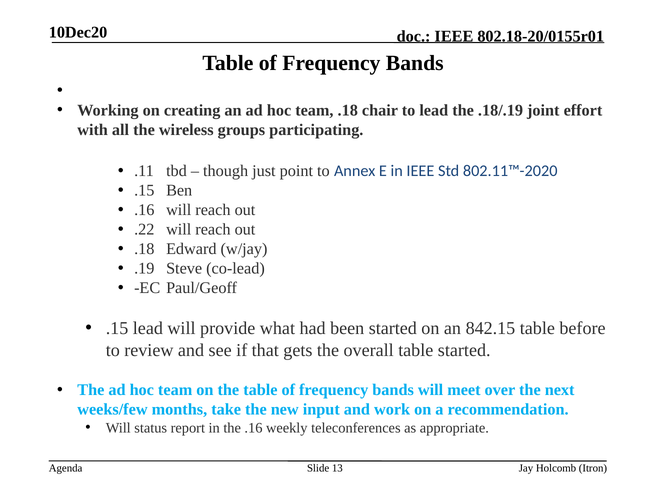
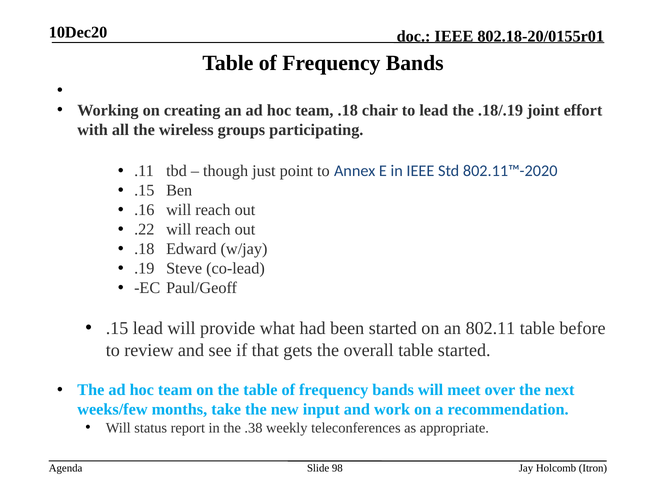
842.15: 842.15 -> 802.11
the .16: .16 -> .38
13: 13 -> 98
